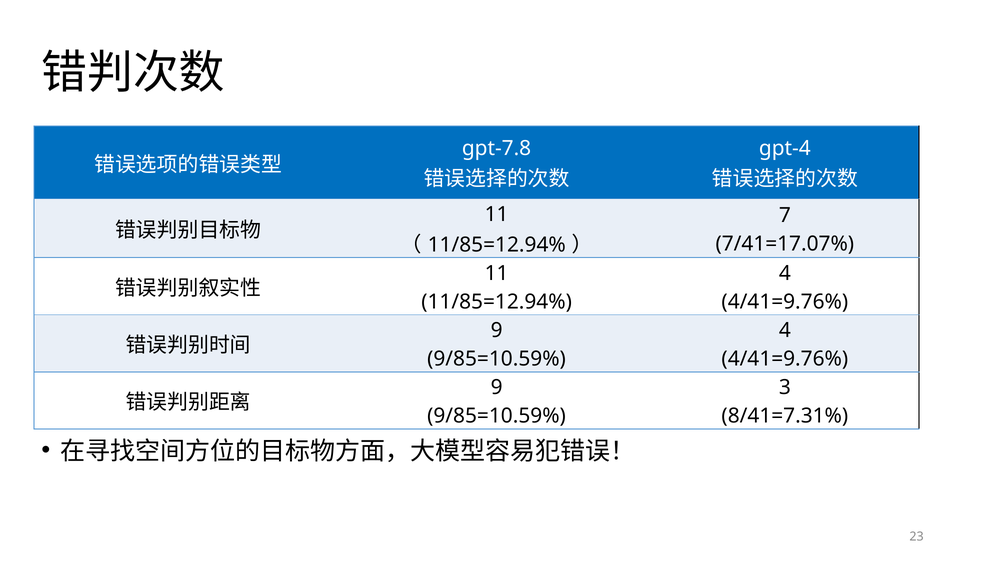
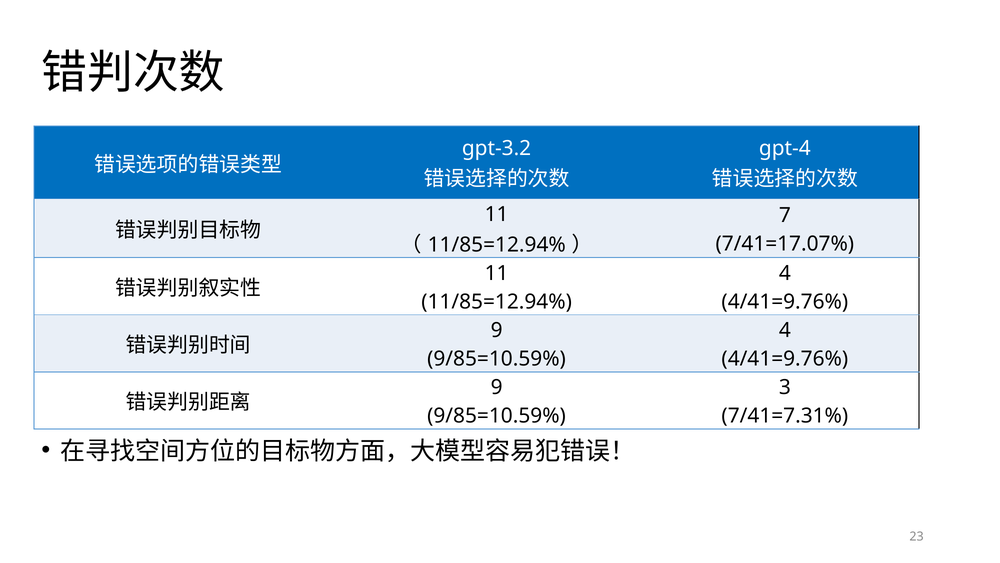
gpt-7.8: gpt-7.8 -> gpt-3.2
8/41=7.31%: 8/41=7.31% -> 7/41=7.31%
